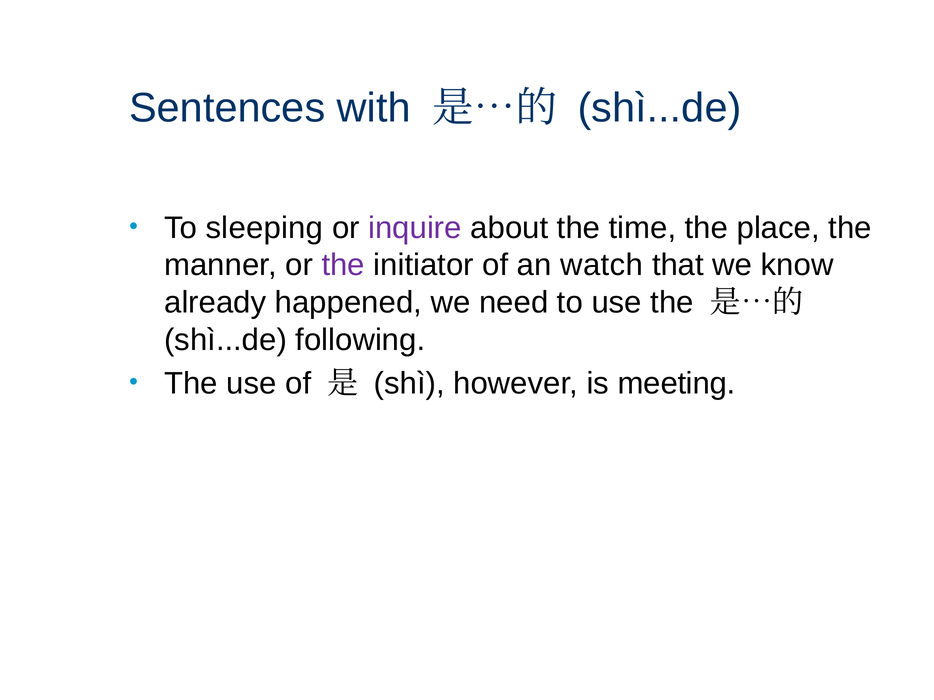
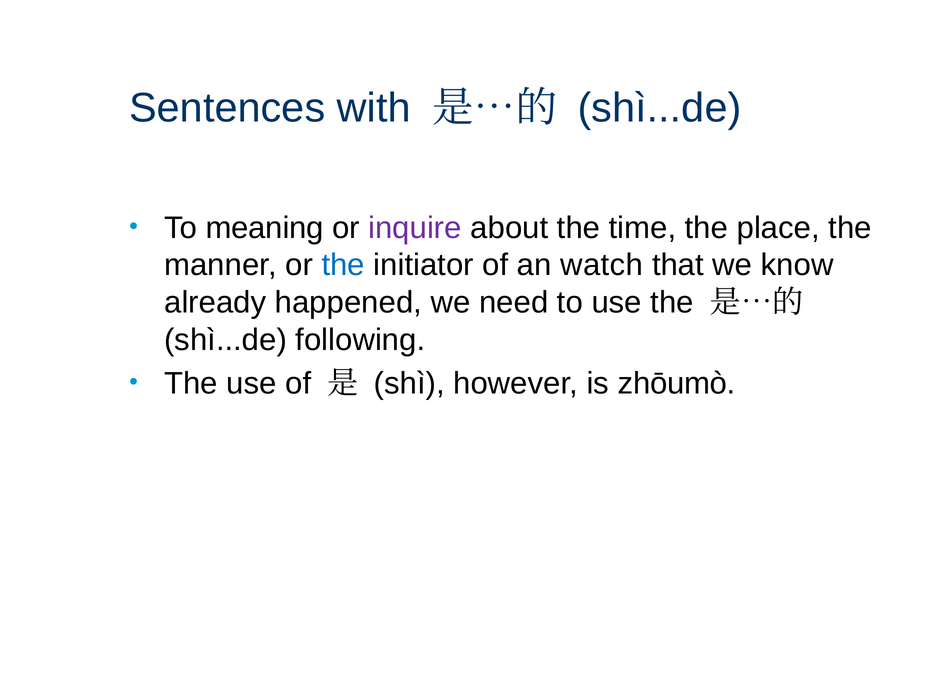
sleeping: sleeping -> meaning
the at (343, 265) colour: purple -> blue
meeting: meeting -> zhōumò
